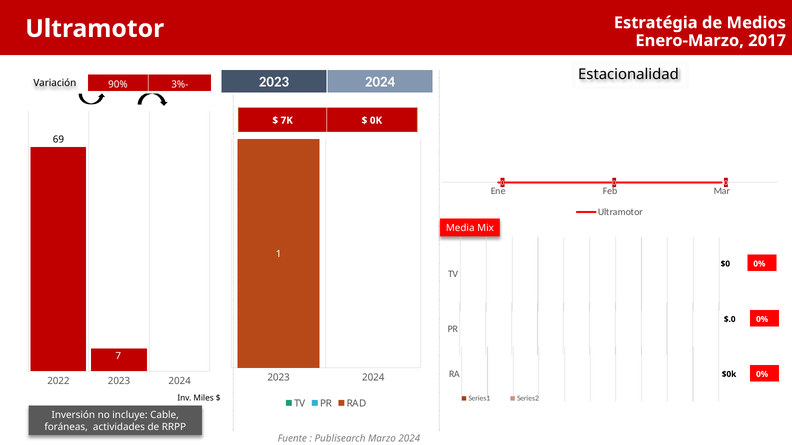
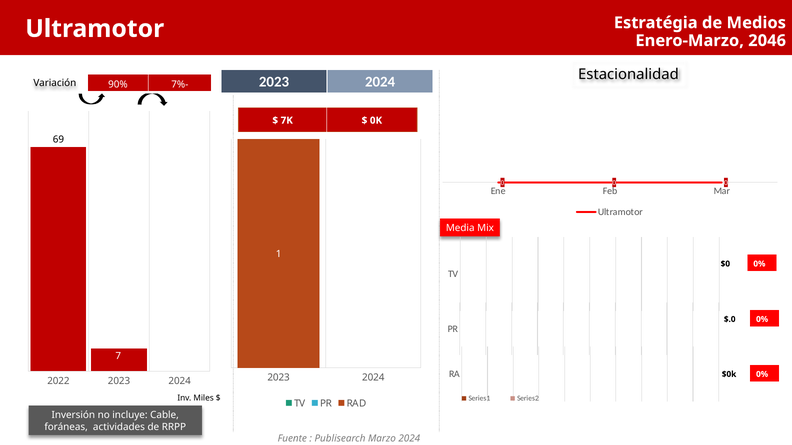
2017: 2017 -> 2046
3%-: 3%- -> 7%-
